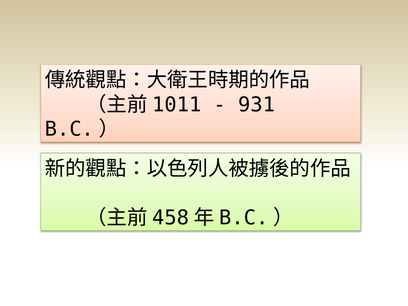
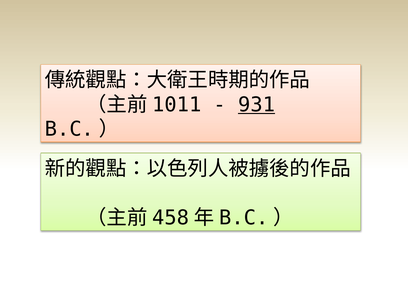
931 underline: none -> present
